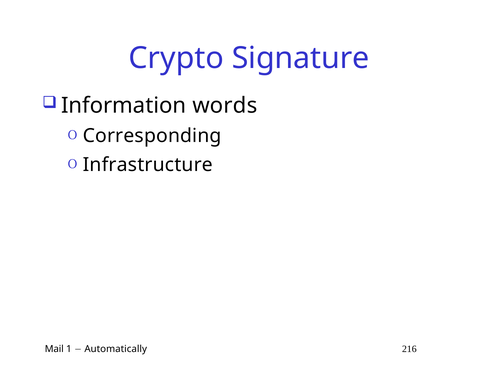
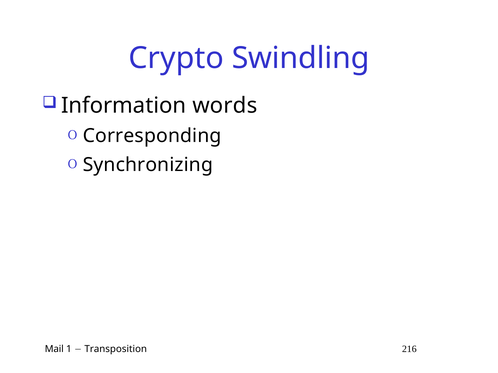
Signature: Signature -> Swindling
Infrastructure: Infrastructure -> Synchronizing
Automatically: Automatically -> Transposition
